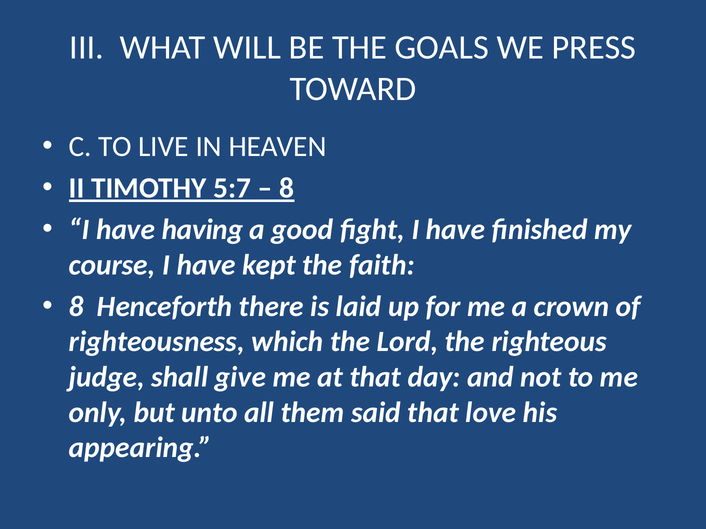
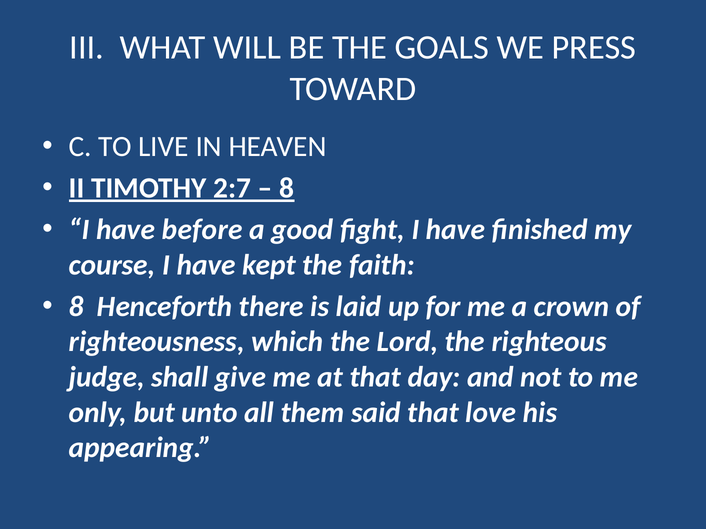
5:7: 5:7 -> 2:7
having: having -> before
